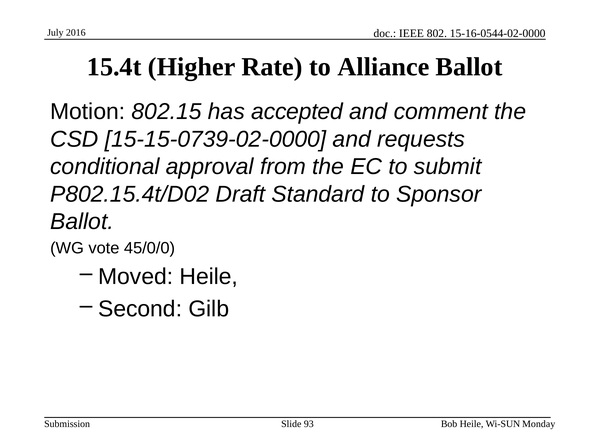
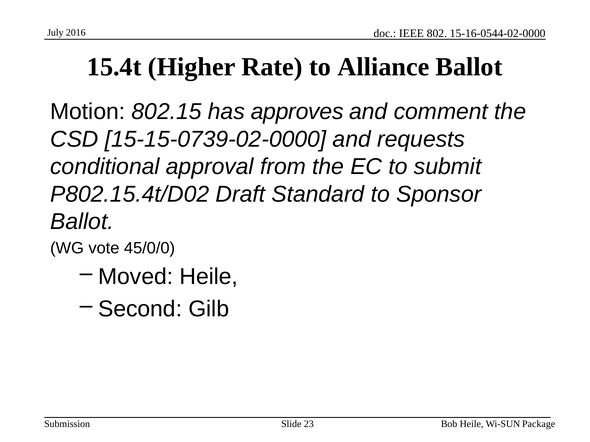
accepted: accepted -> approves
93: 93 -> 23
Monday: Monday -> Package
